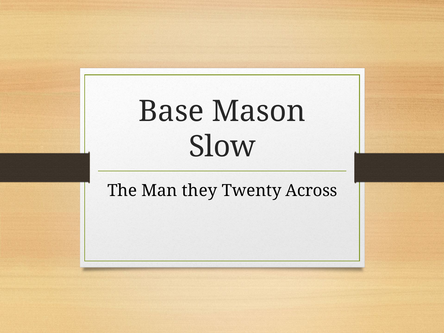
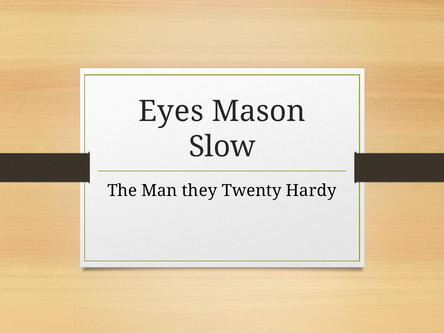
Base: Base -> Eyes
Across: Across -> Hardy
